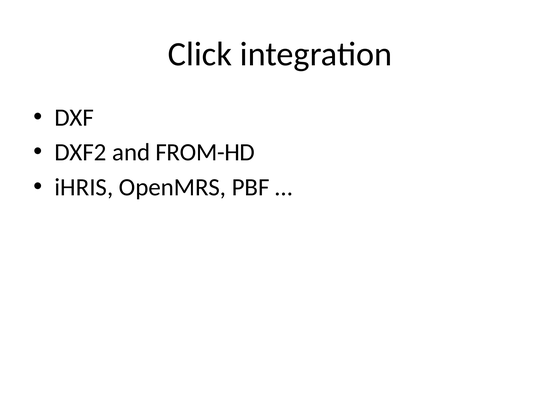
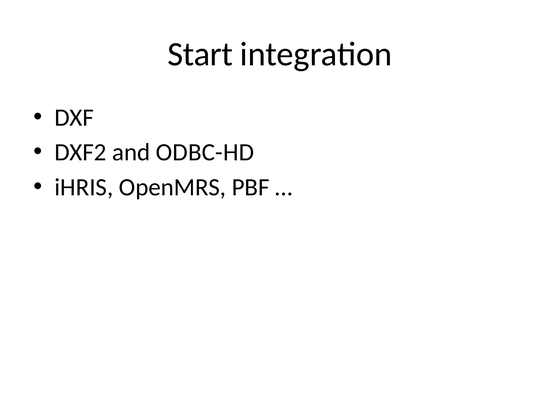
Click: Click -> Start
FROM-HD: FROM-HD -> ODBC-HD
